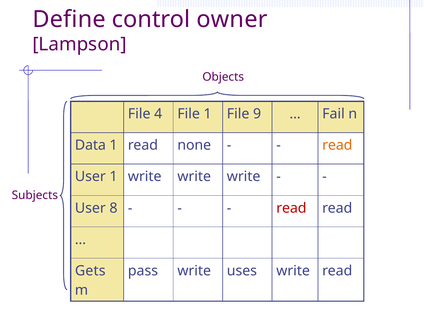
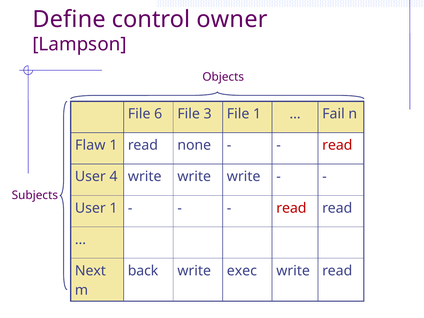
4: 4 -> 6
File 1: 1 -> 3
File 9: 9 -> 1
Data: Data -> Flaw
read at (337, 145) colour: orange -> red
User 1: 1 -> 4
User 8: 8 -> 1
Gets: Gets -> Next
pass: pass -> back
uses: uses -> exec
